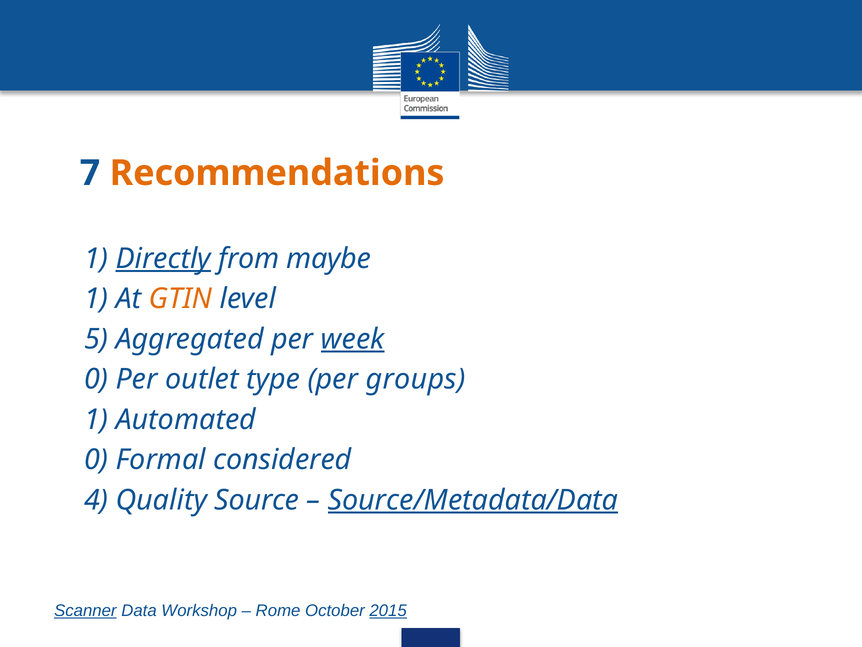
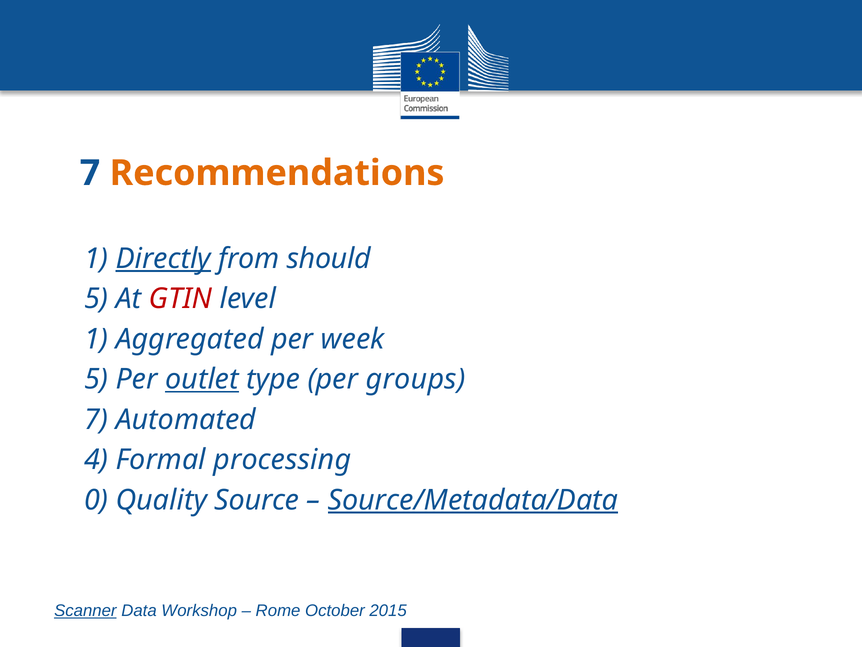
maybe: maybe -> should
1 at (96, 299): 1 -> 5
GTIN colour: orange -> red
5 at (96, 339): 5 -> 1
week underline: present -> none
0 at (96, 379): 0 -> 5
outlet underline: none -> present
1 at (96, 419): 1 -> 7
0 at (96, 460): 0 -> 4
considered: considered -> processing
4: 4 -> 0
2015 underline: present -> none
